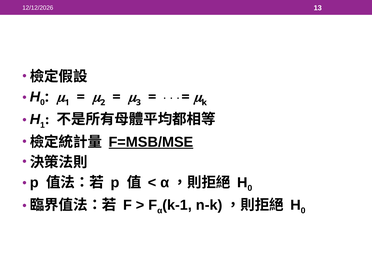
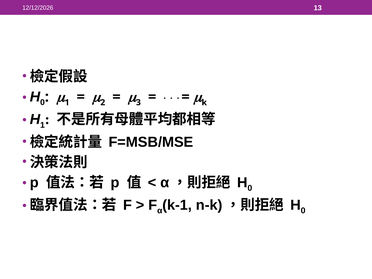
F=MSB/MSE underline: present -> none
